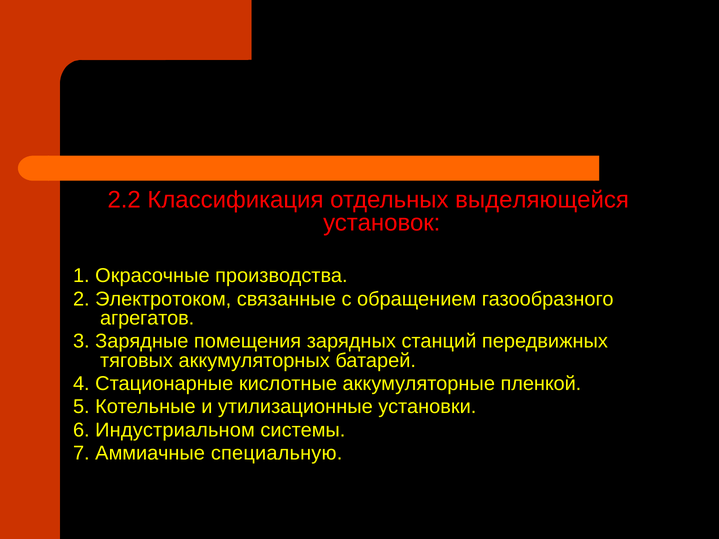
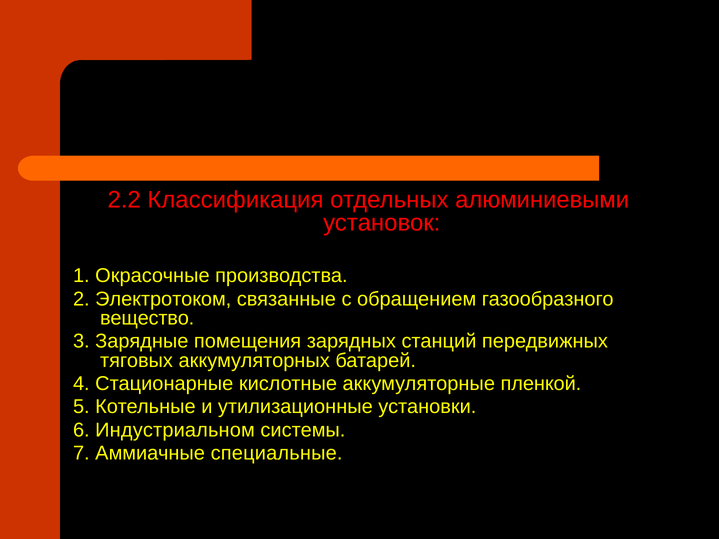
выделяющейся: выделяющейся -> алюминиевыми
агрегатов: агрегатов -> вещество
специальную: специальную -> специальные
